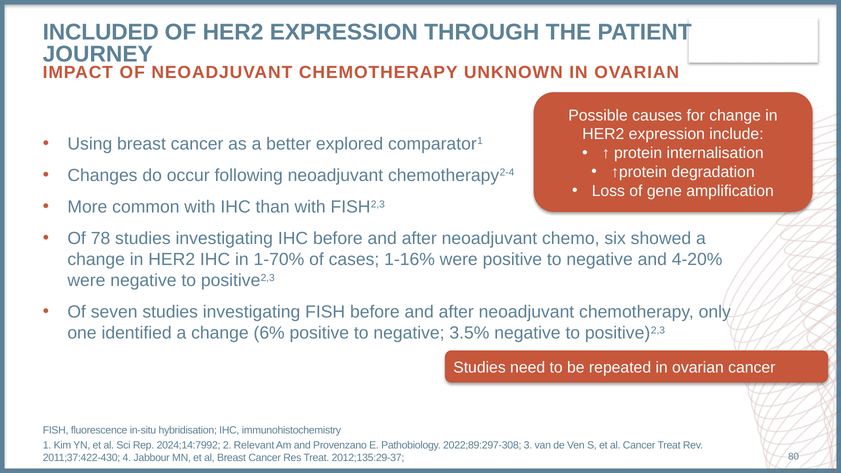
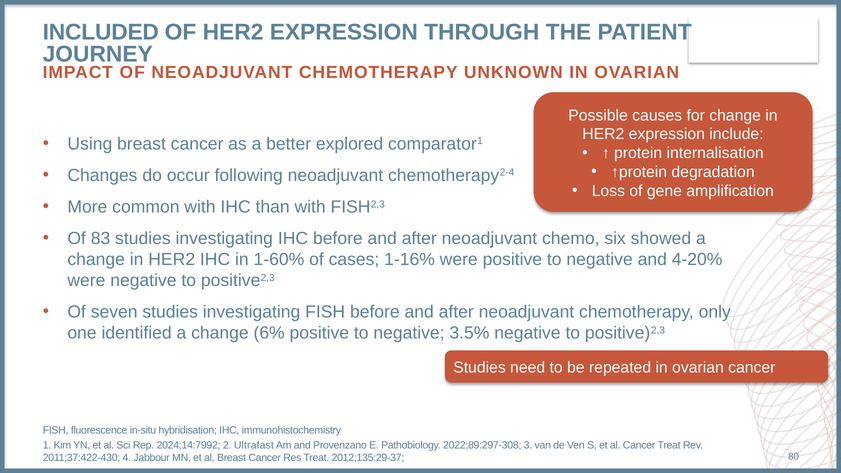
78: 78 -> 83
1-70%: 1-70% -> 1-60%
Relevant: Relevant -> Ultrafast
